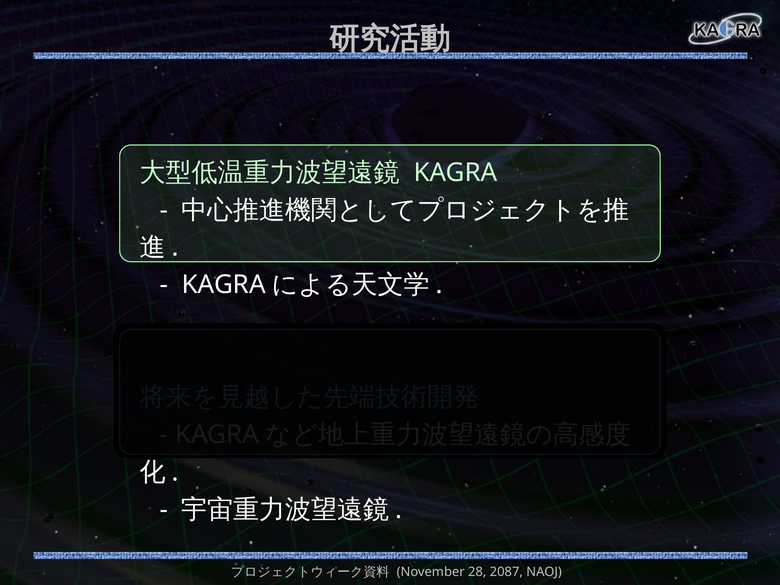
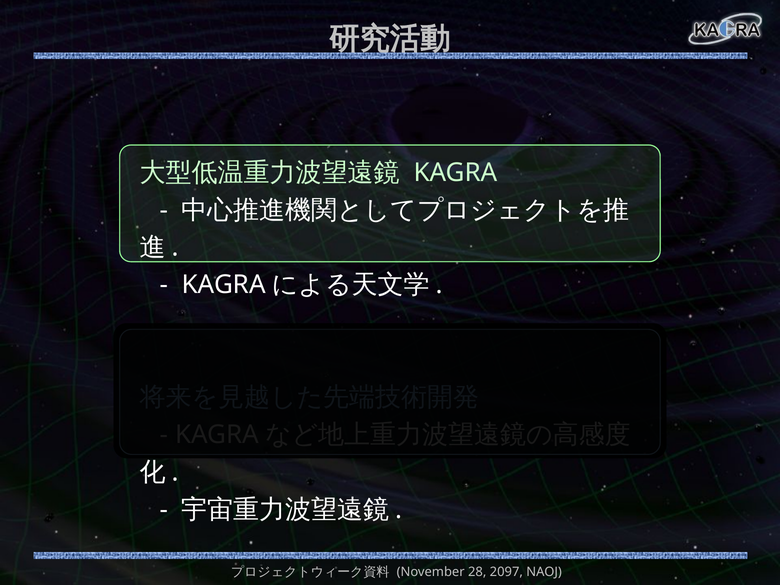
2087: 2087 -> 2097
